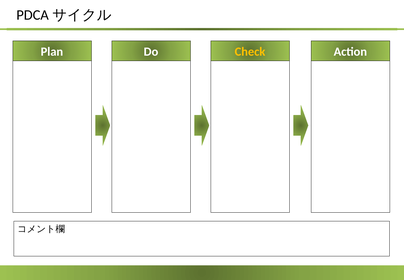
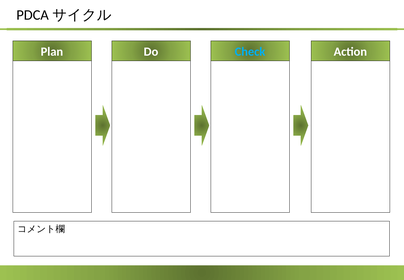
Check colour: yellow -> light blue
